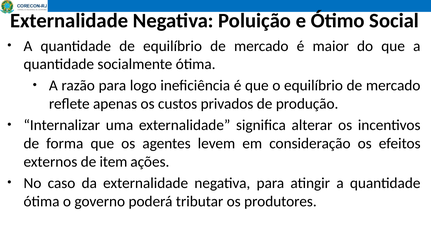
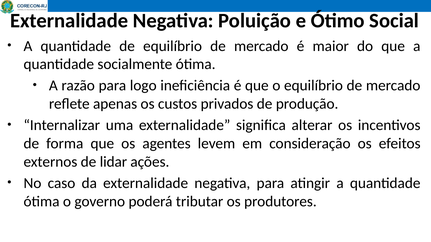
item: item -> lidar
